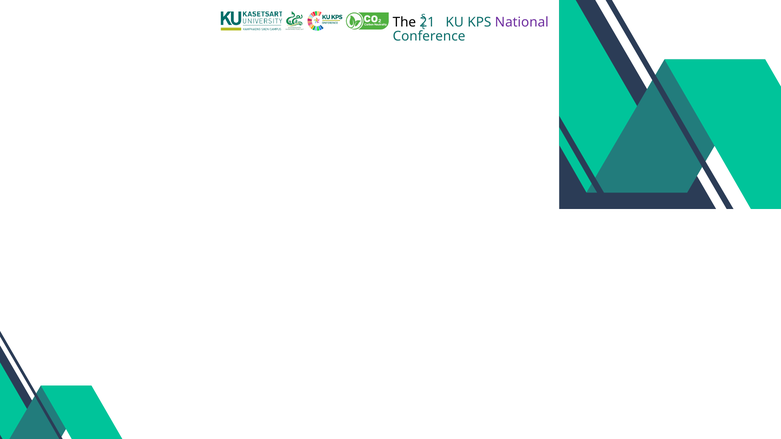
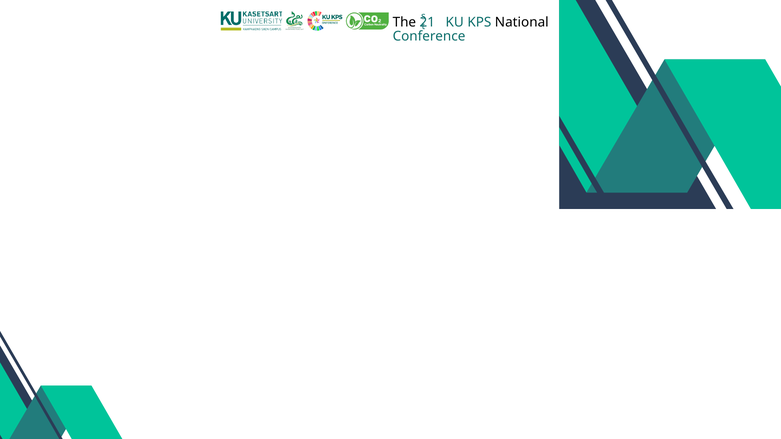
National colour: purple -> black
